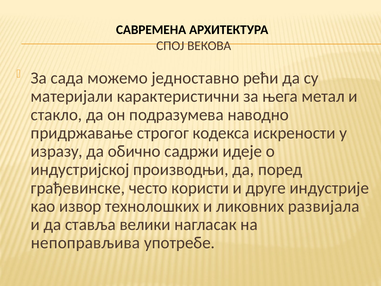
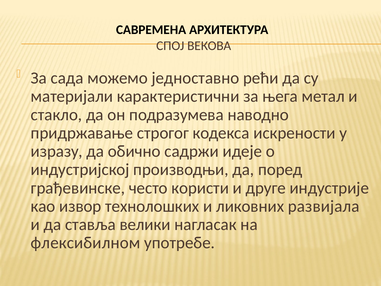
непоправљива: непоправљива -> флексибилном
